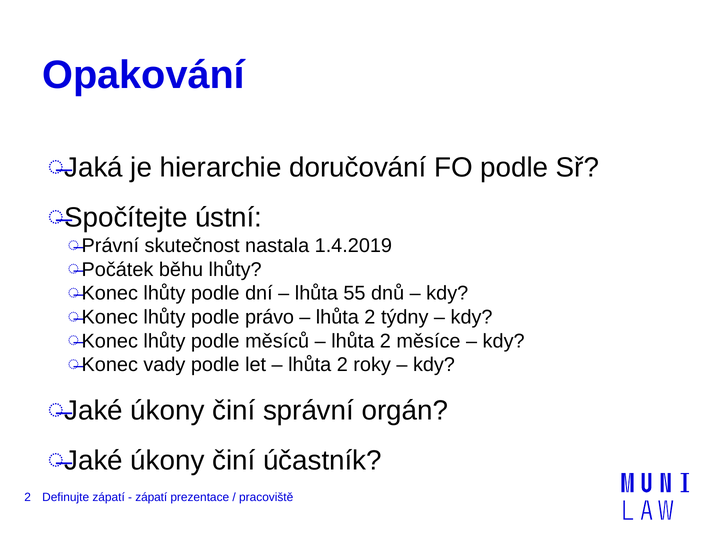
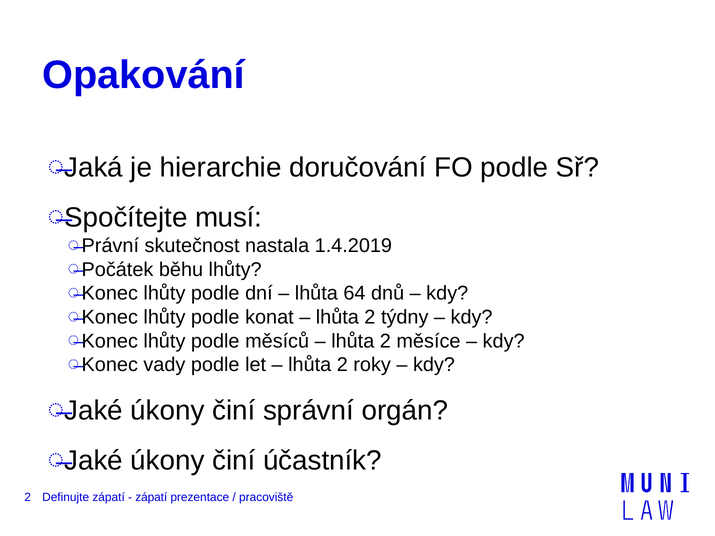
ústní: ústní -> musí
55: 55 -> 64
právo: právo -> konat
